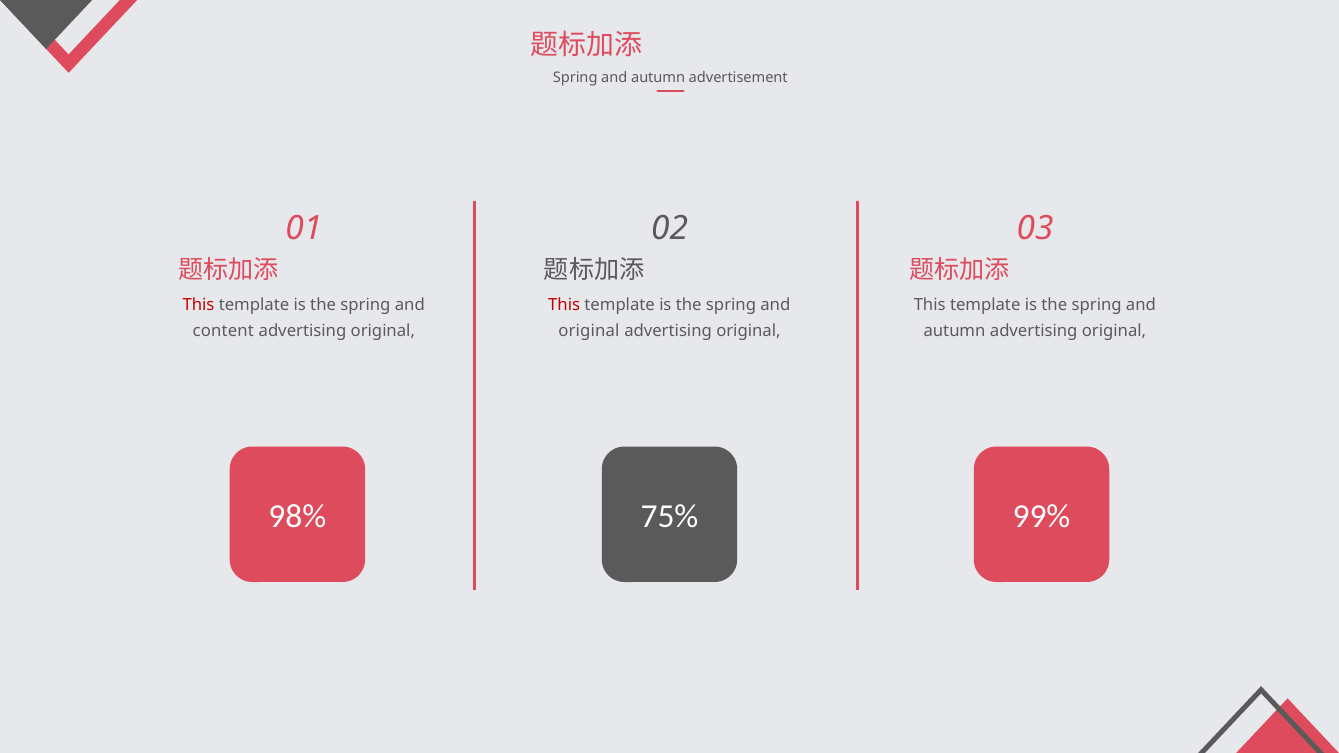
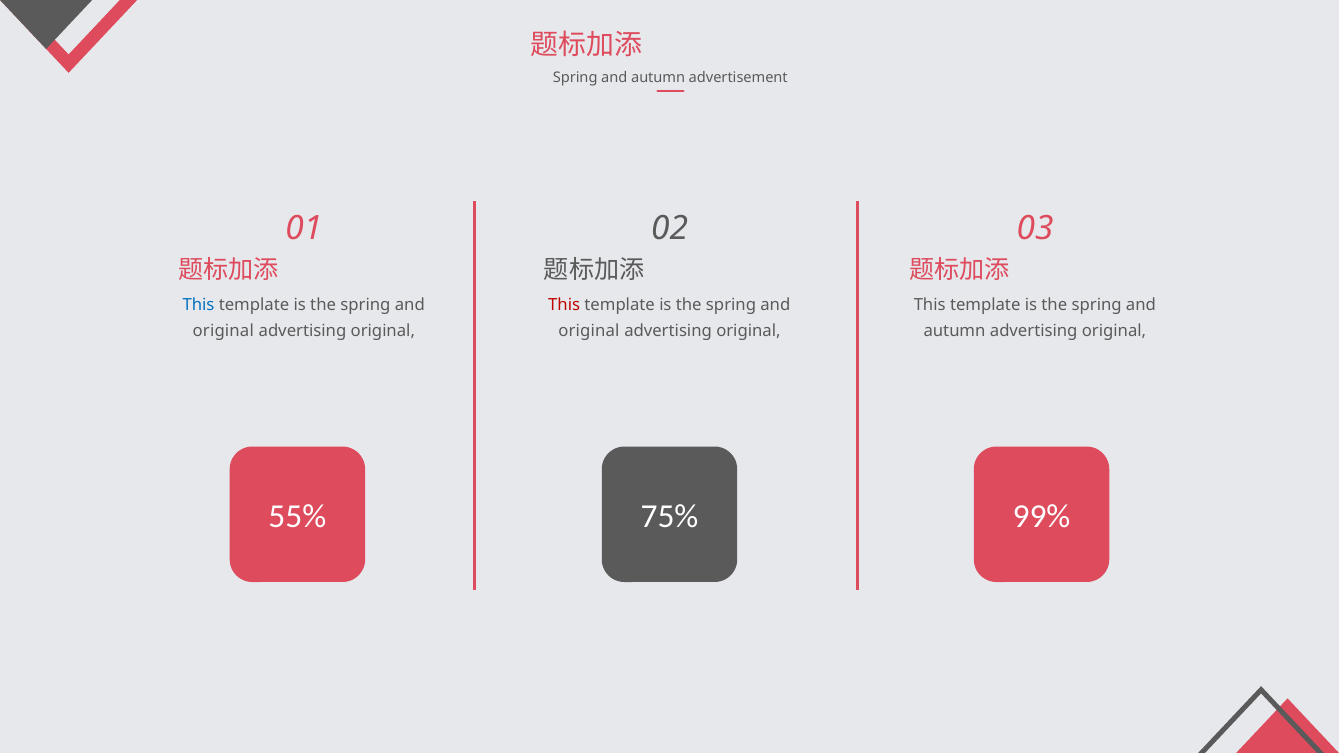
This at (199, 305) colour: red -> blue
content at (223, 331): content -> original
98%: 98% -> 55%
